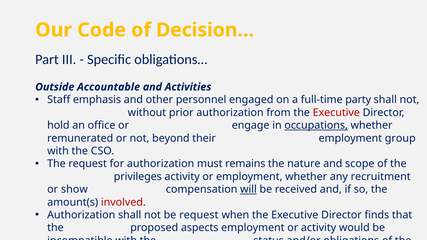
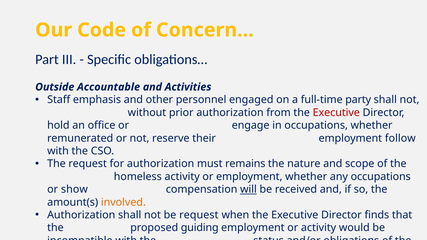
Decision…: Decision… -> Concern…
occupations at (316, 125) underline: present -> none
beyond: beyond -> reserve
group: group -> follow
privileges: privileges -> homeless
any recruitment: recruitment -> occupations
involved colour: red -> orange
aspects: aspects -> guiding
